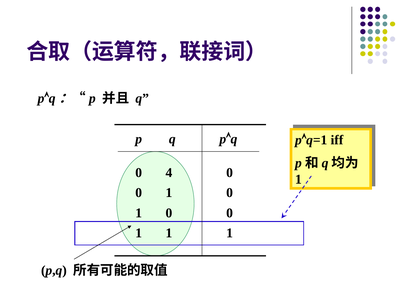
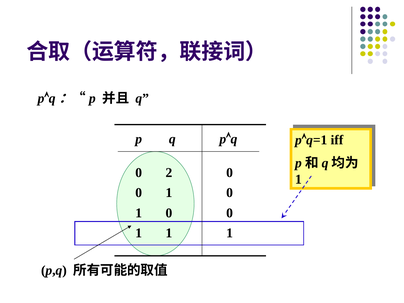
4: 4 -> 2
